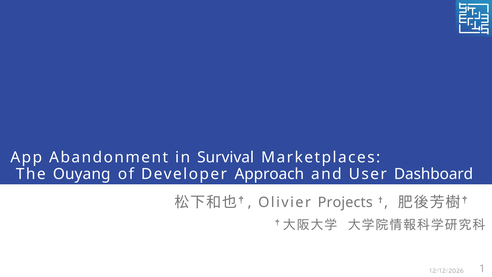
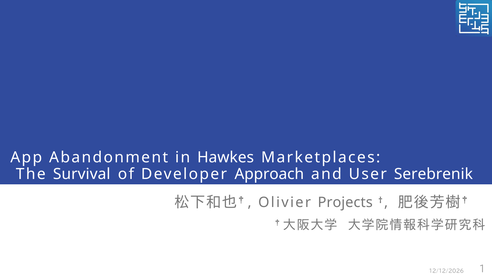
Survival: Survival -> Hawkes
Ouyang: Ouyang -> Survival
Dashboard: Dashboard -> Serebrenik
